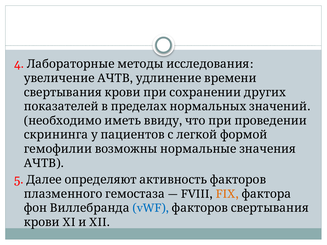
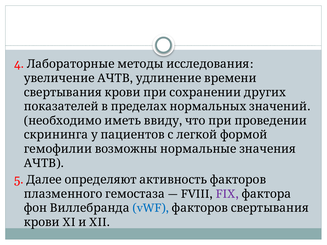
FIX colour: orange -> purple
